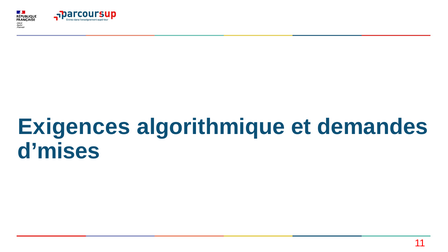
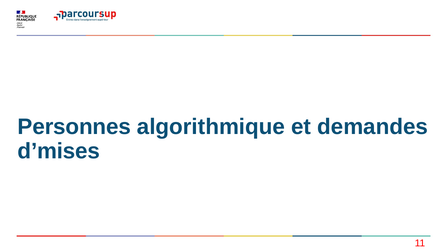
Exigences: Exigences -> Personnes
